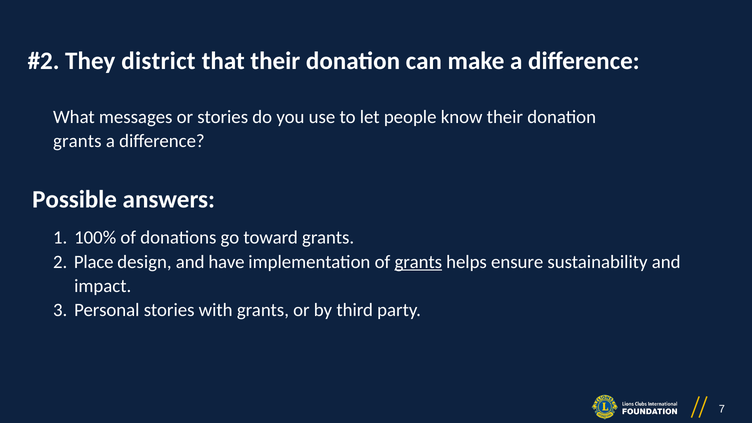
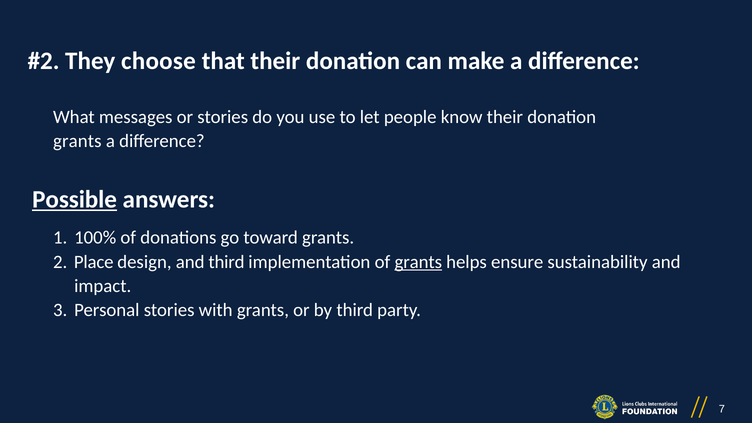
district: district -> choose
Possible underline: none -> present
and have: have -> third
